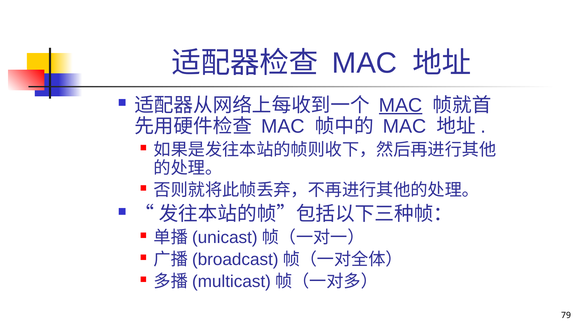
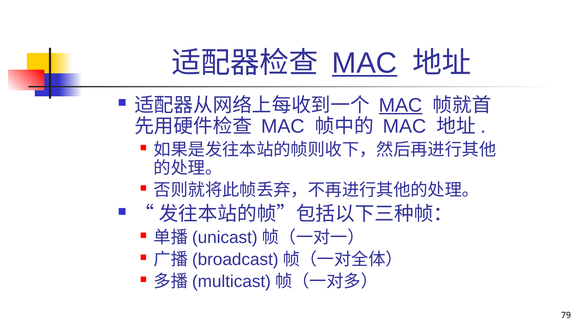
MAC at (365, 63) underline: none -> present
